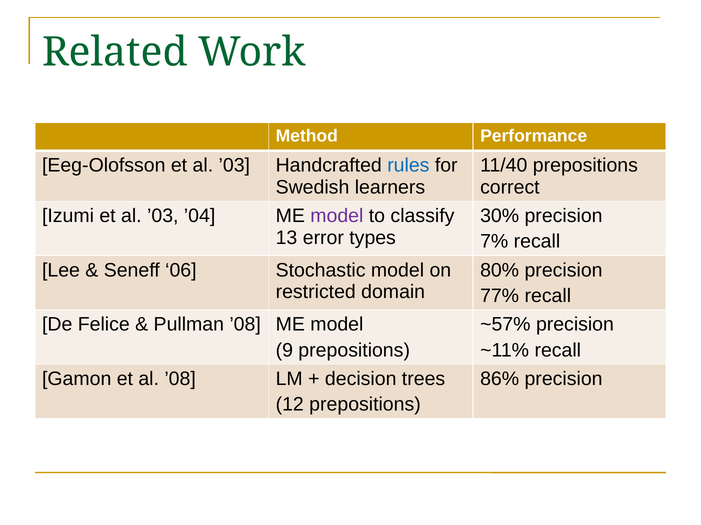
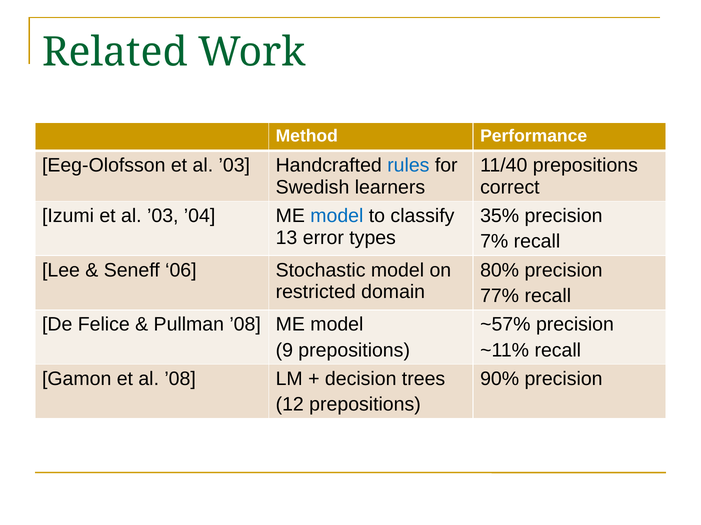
model at (337, 216) colour: purple -> blue
30%: 30% -> 35%
86%: 86% -> 90%
